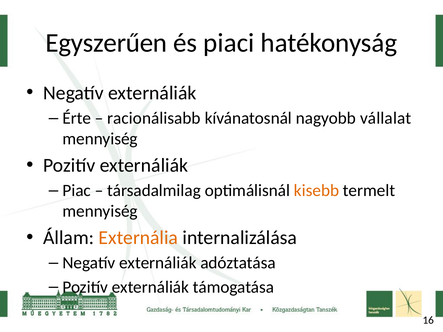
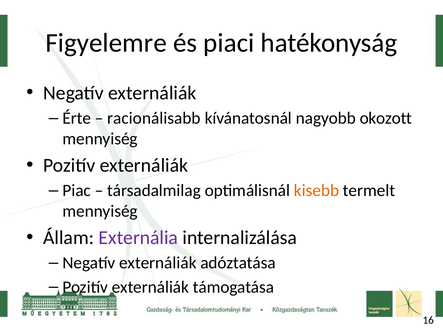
Egyszerűen: Egyszerűen -> Figyelemre
vállalat: vállalat -> okozott
Externália colour: orange -> purple
